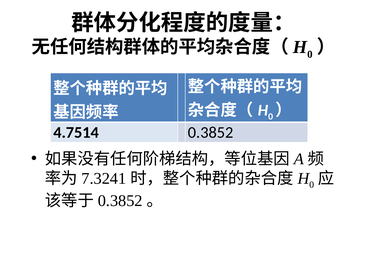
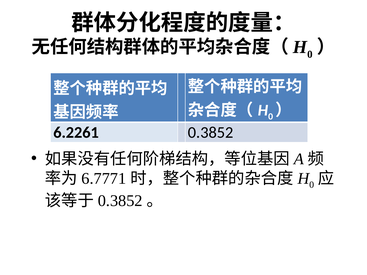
4.7514: 4.7514 -> 6.2261
7.3241: 7.3241 -> 6.7771
